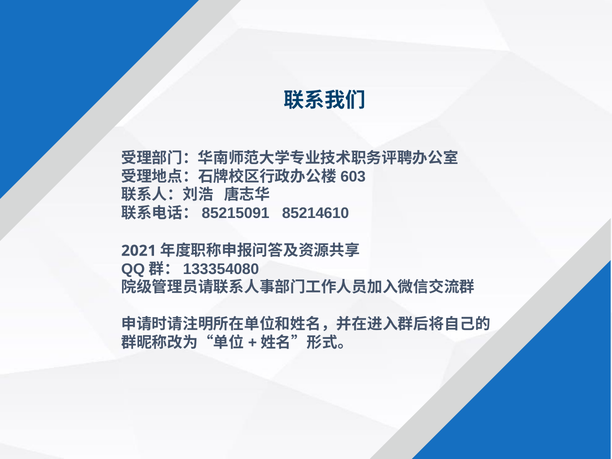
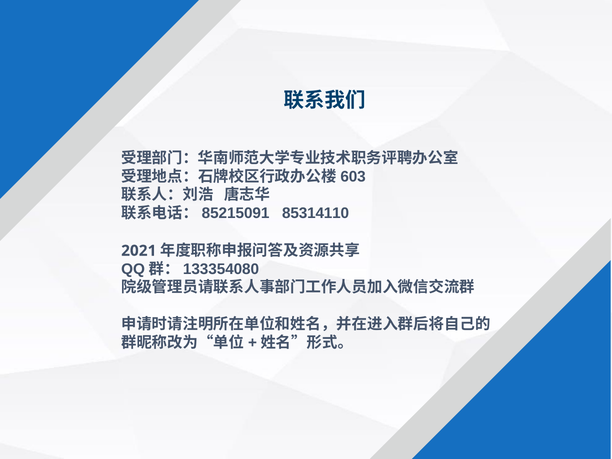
85214610: 85214610 -> 85314110
